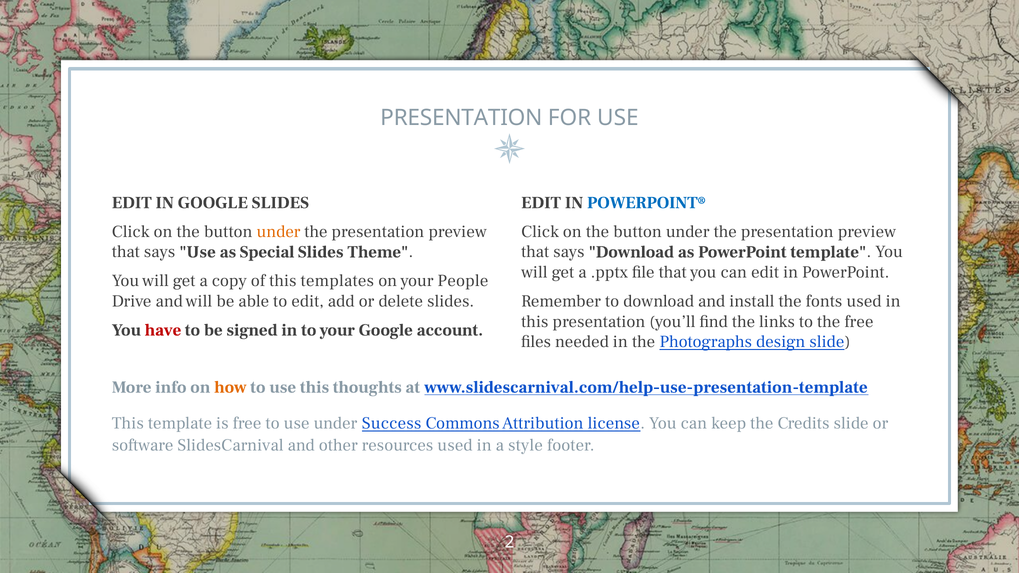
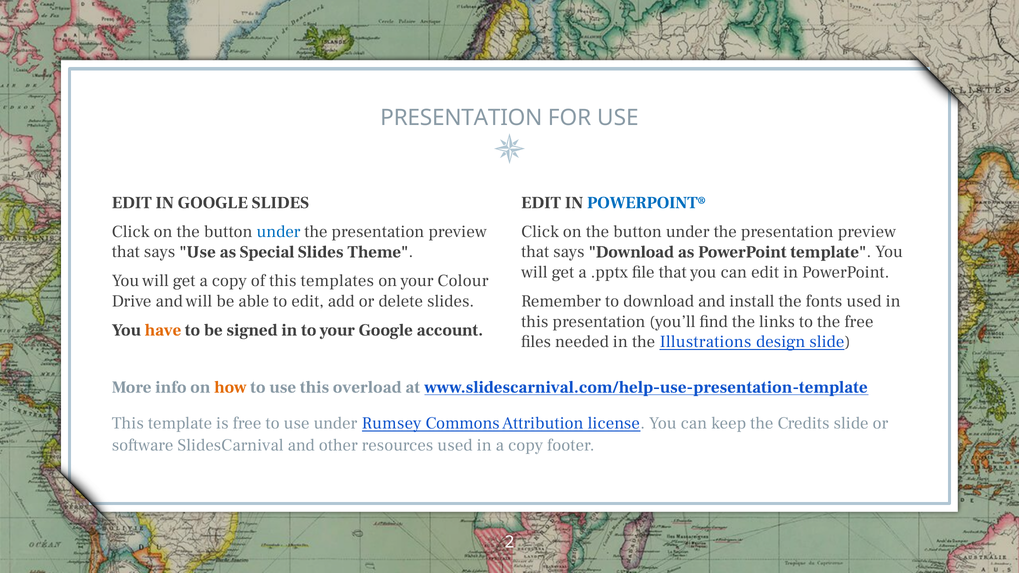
under at (279, 231) colour: orange -> blue
People: People -> Colour
have colour: red -> orange
Photographs: Photographs -> Illustrations
thoughts: thoughts -> overload
Success: Success -> Rumsey
in a style: style -> copy
